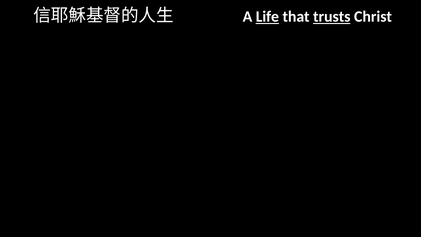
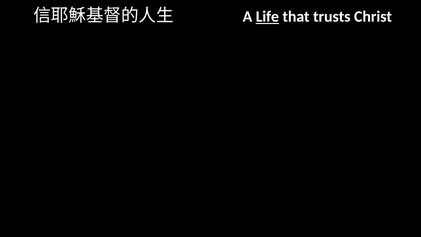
trusts underline: present -> none
